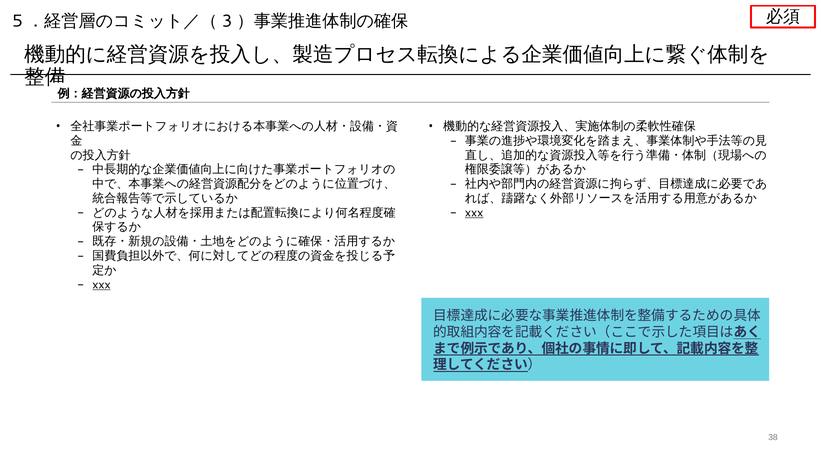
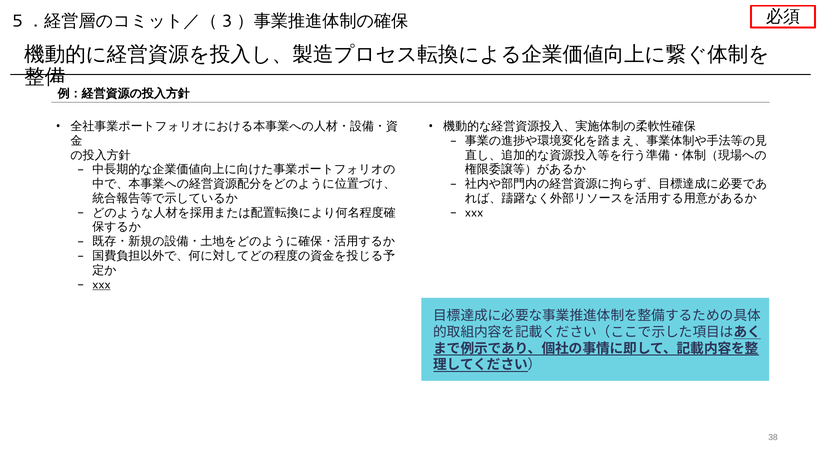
xxx at (474, 213) underline: present -> none
